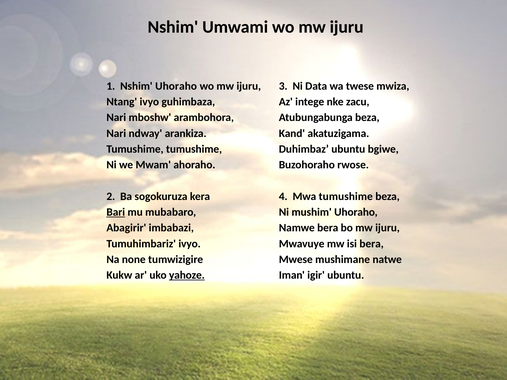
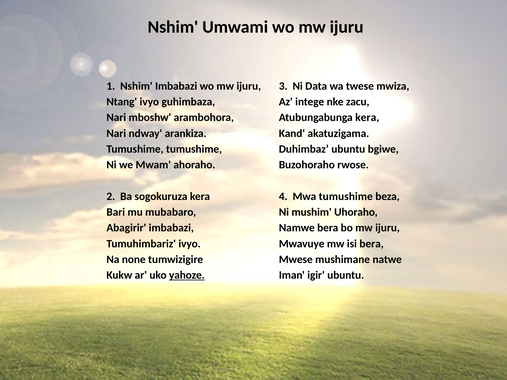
Nshim Uhoraho: Uhoraho -> Imbabazi
Atubungabunga beza: beza -> kera
Bari underline: present -> none
